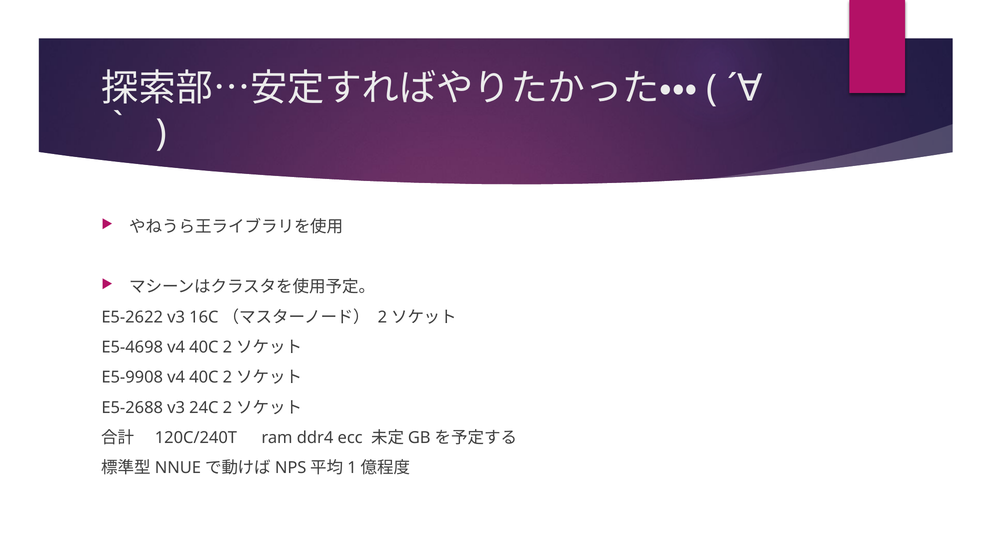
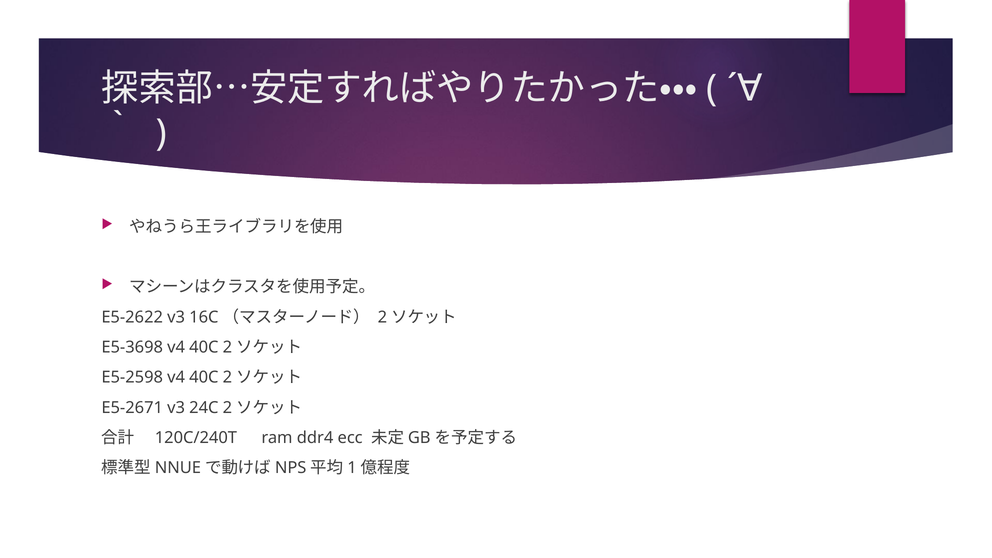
E5-4698: E5-4698 -> E5-3698
E5-9908: E5-9908 -> E5-2598
E5-2688: E5-2688 -> E5-2671
